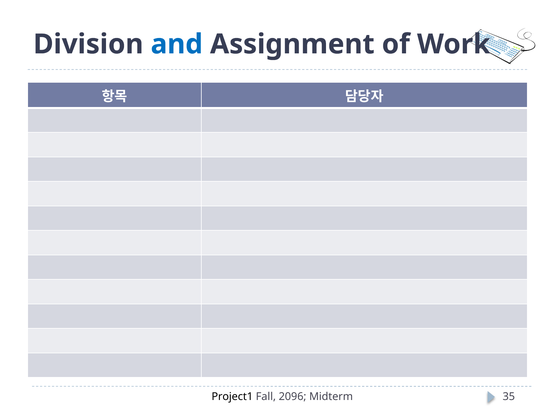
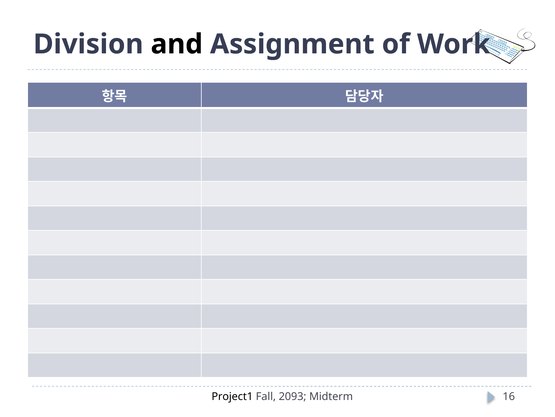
and colour: blue -> black
2096: 2096 -> 2093
35: 35 -> 16
